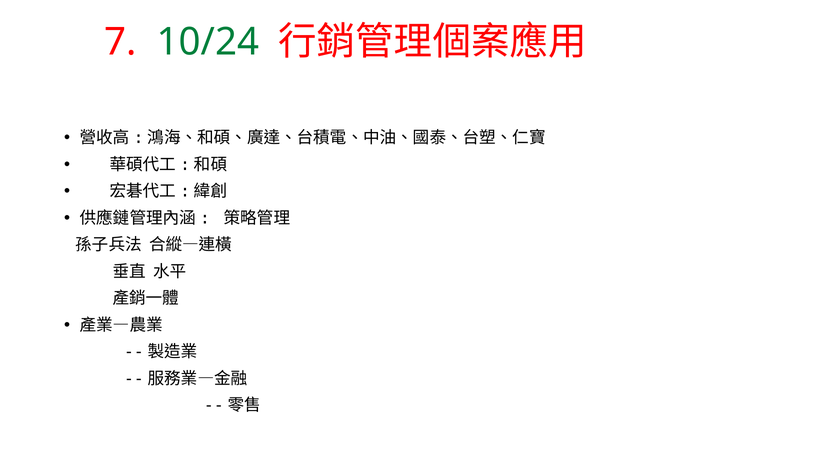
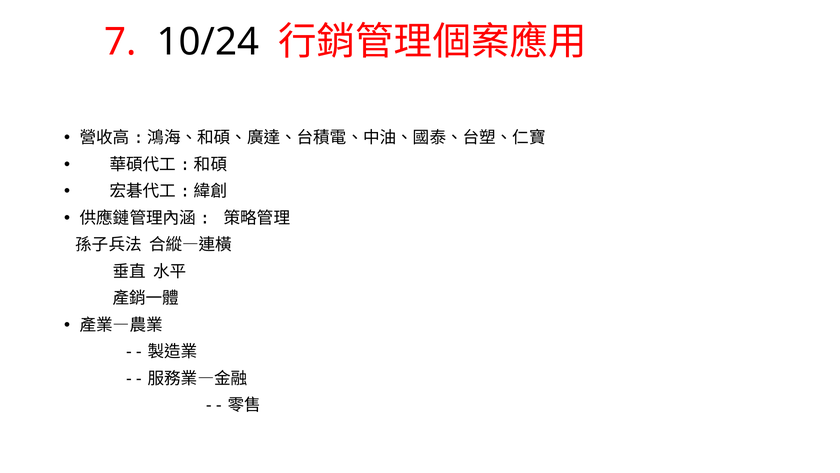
10/24 colour: green -> black
